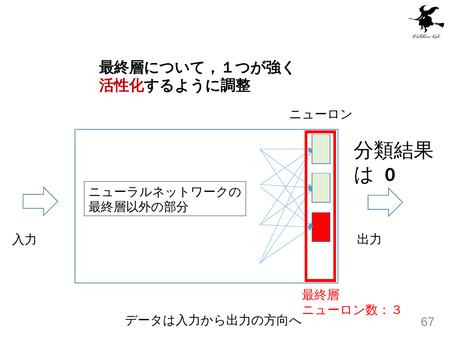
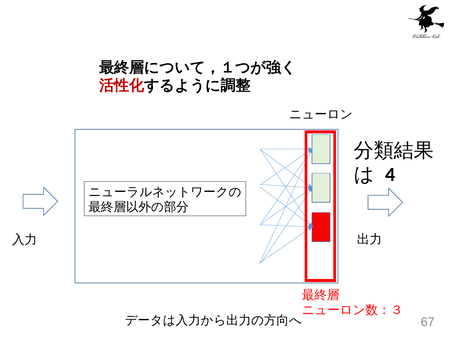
0: 0 -> 4
